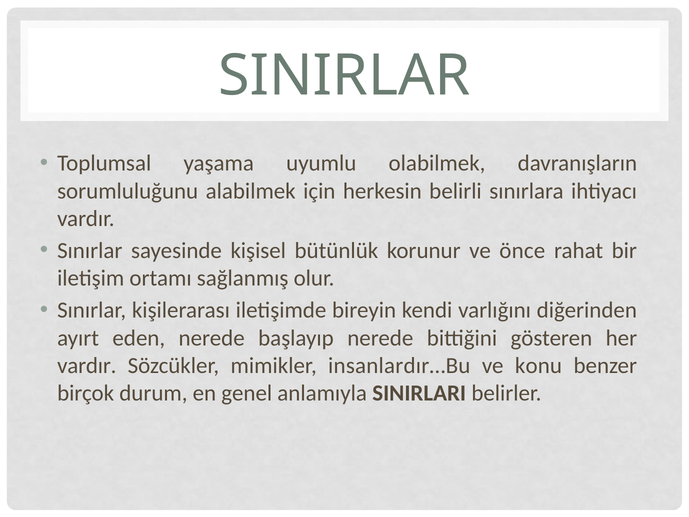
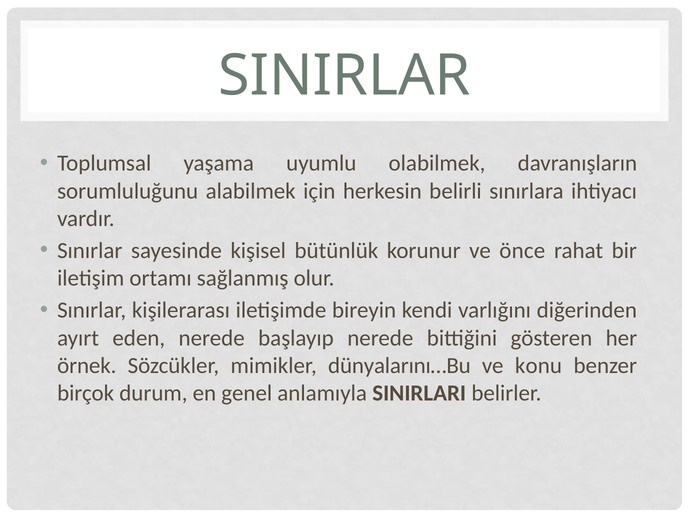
vardır at (87, 365): vardır -> örnek
insanlardır…Bu: insanlardır…Bu -> dünyalarını…Bu
